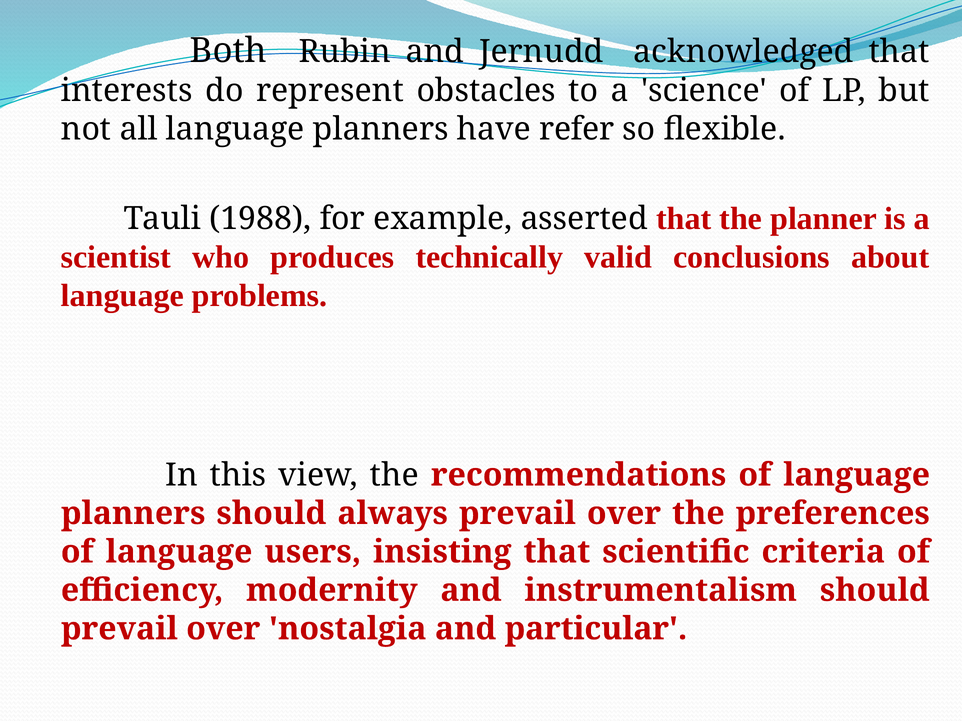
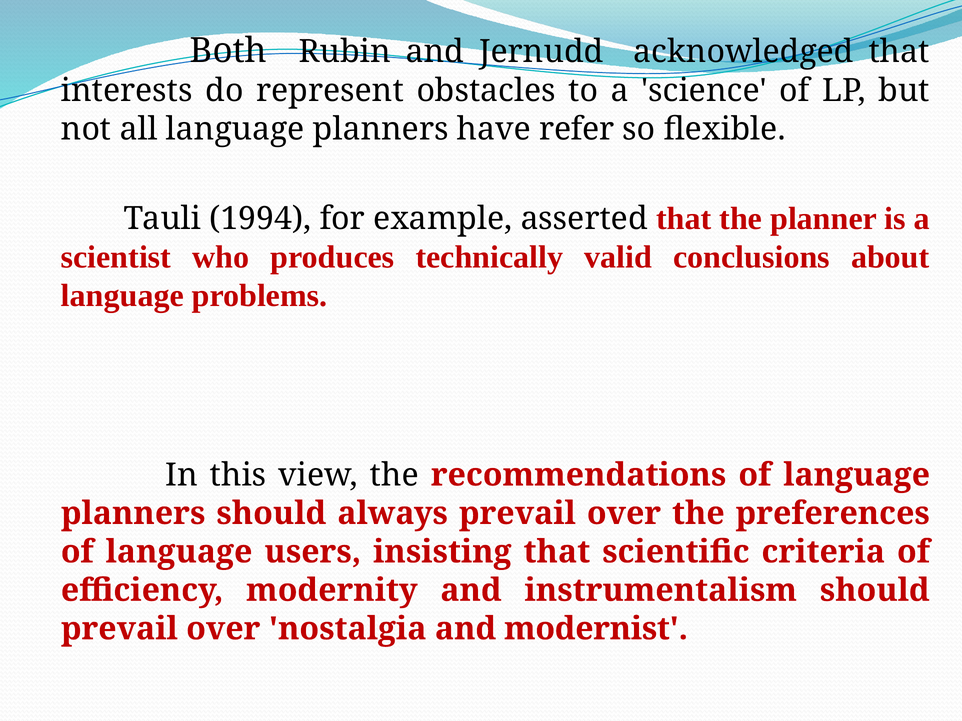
1988: 1988 -> 1994
particular: particular -> modernist
